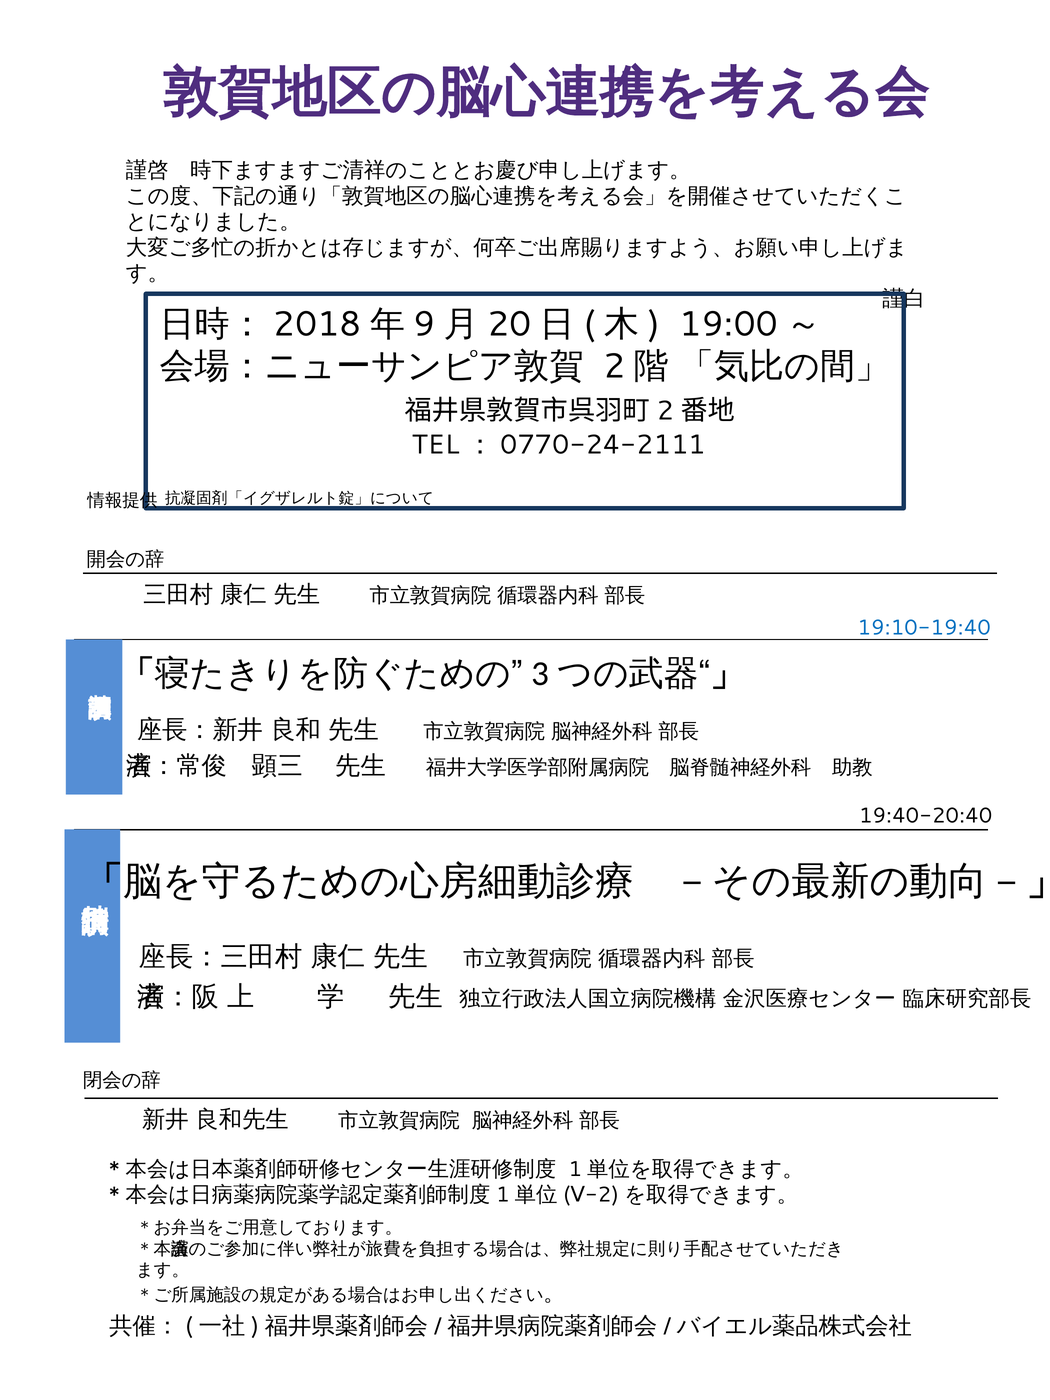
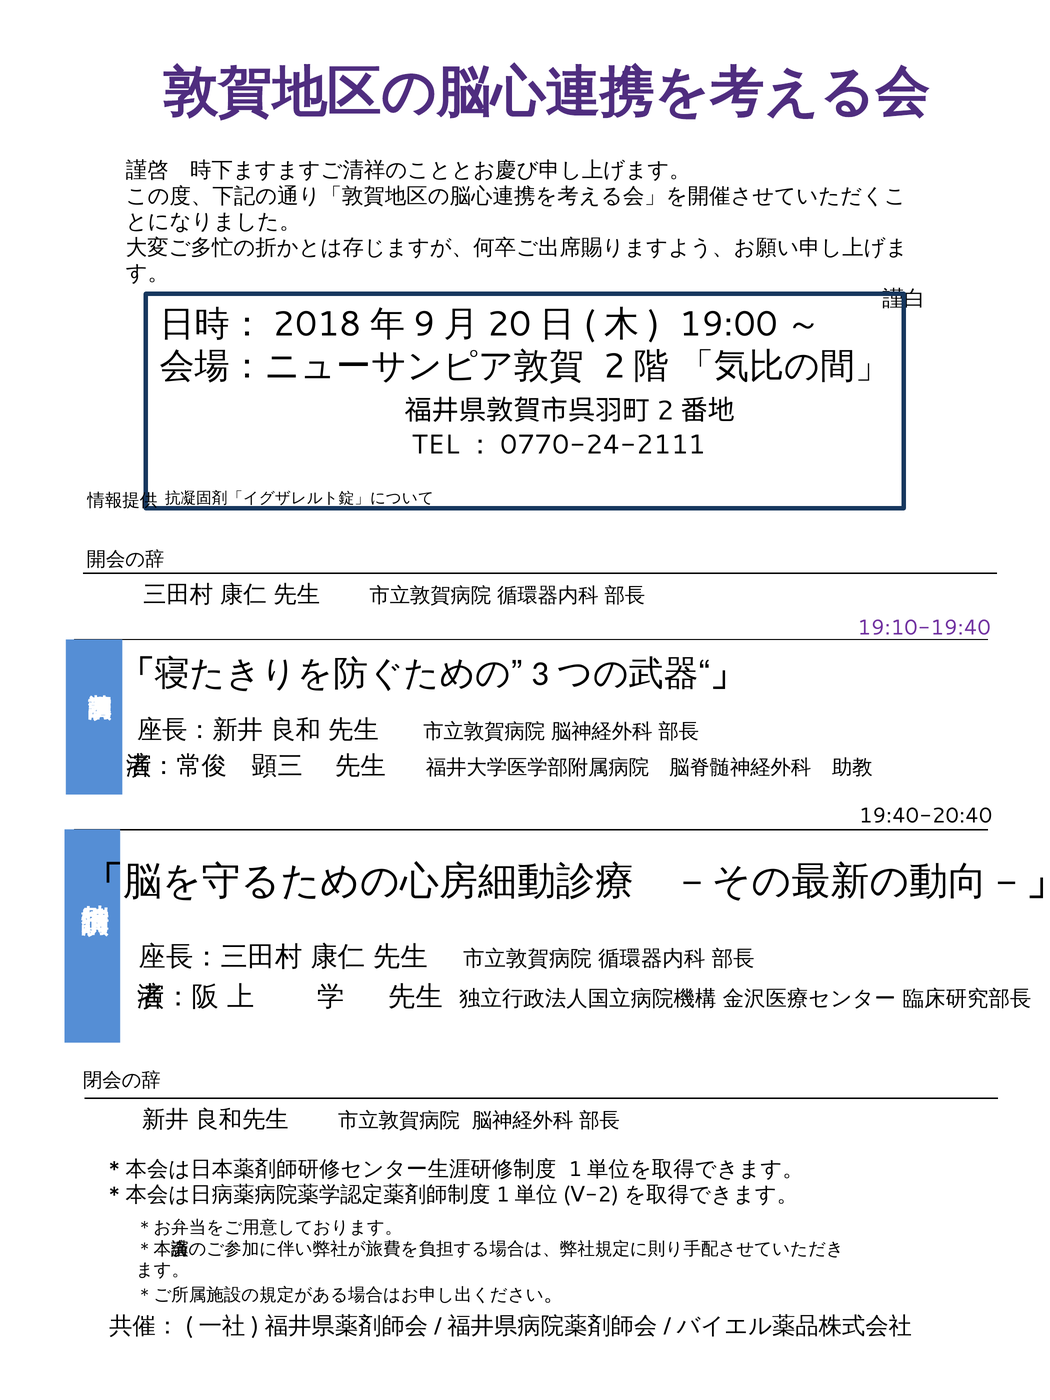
19:10-19:40 colour: blue -> purple
